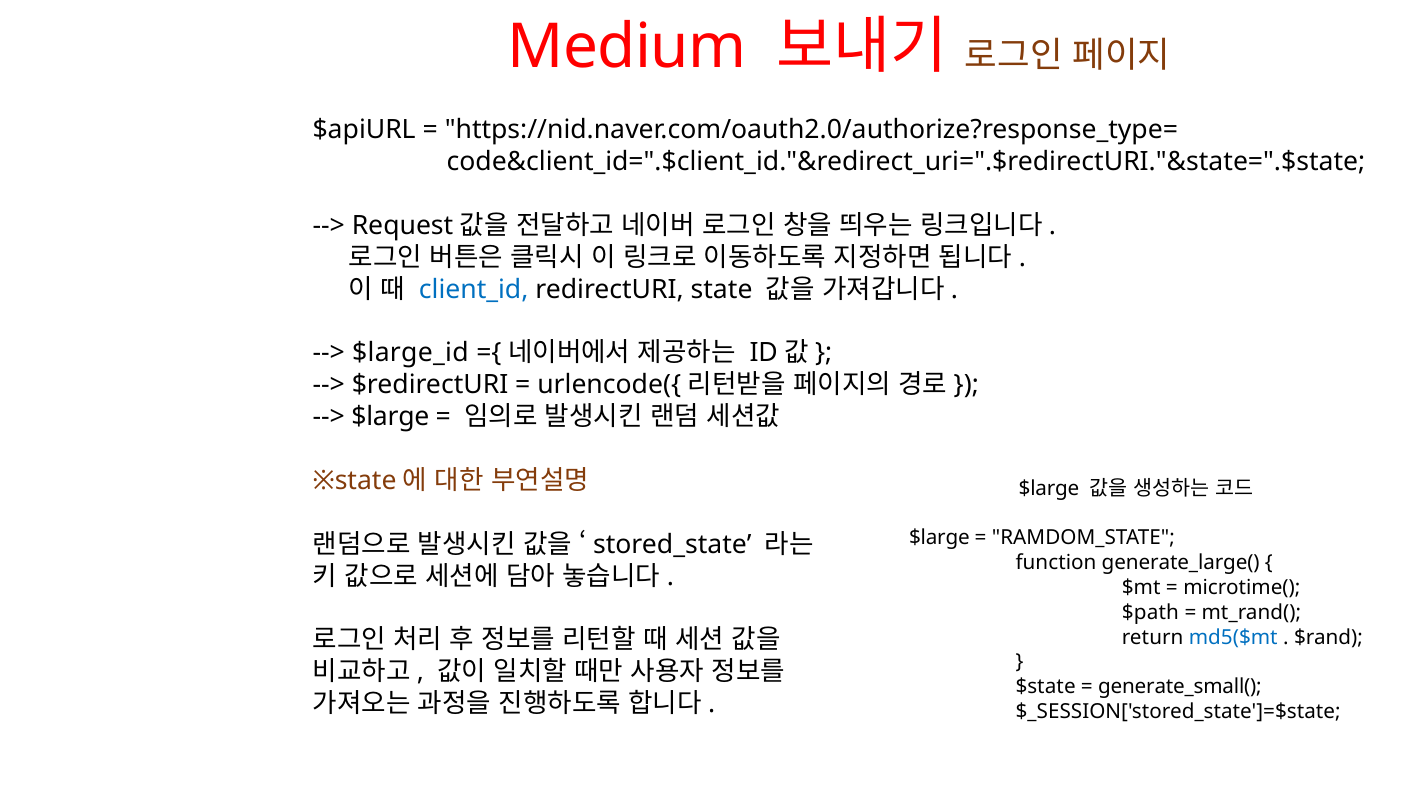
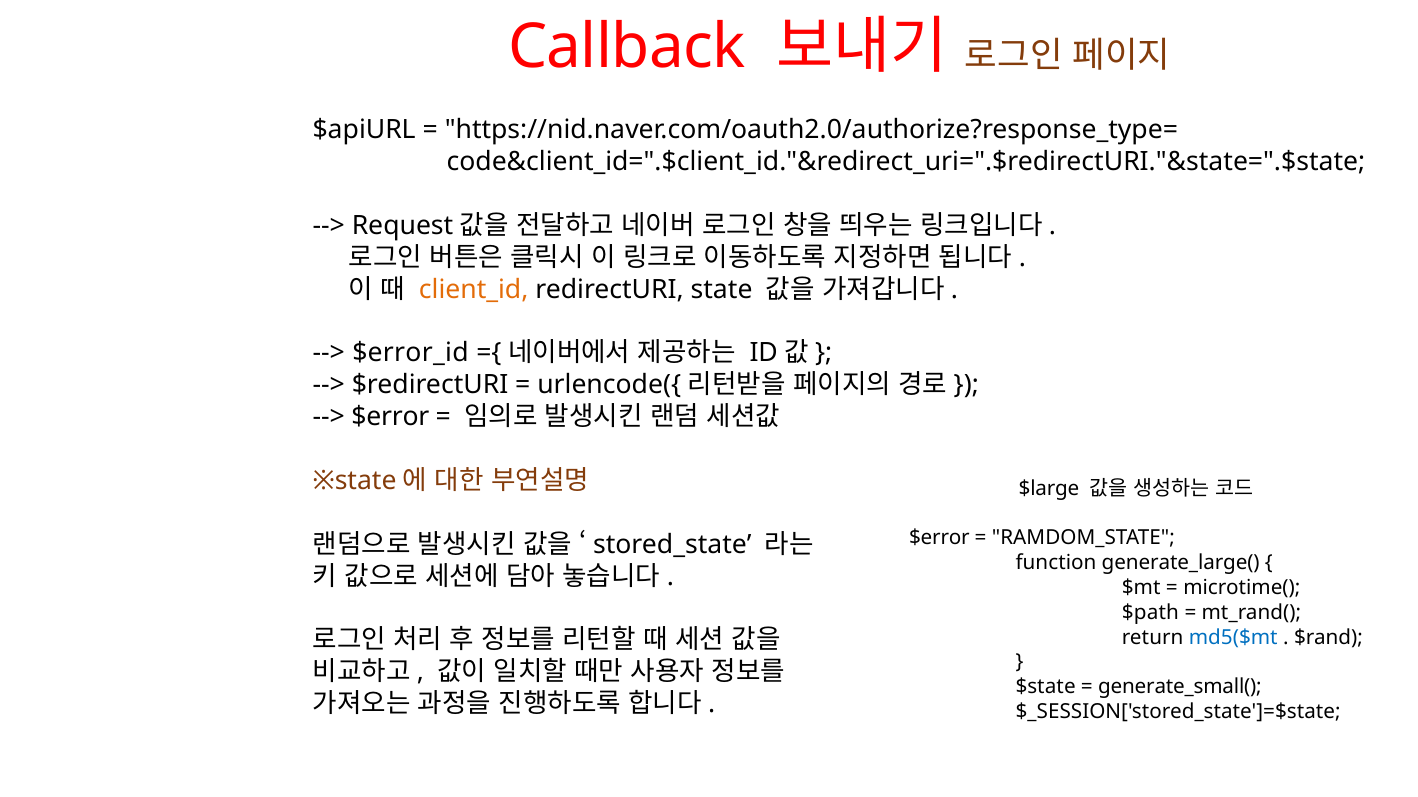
Medium: Medium -> Callback
client_id colour: blue -> orange
$large_id: $large_id -> $error_id
$large at (390, 417): $large -> $error
$large at (939, 538): $large -> $error
